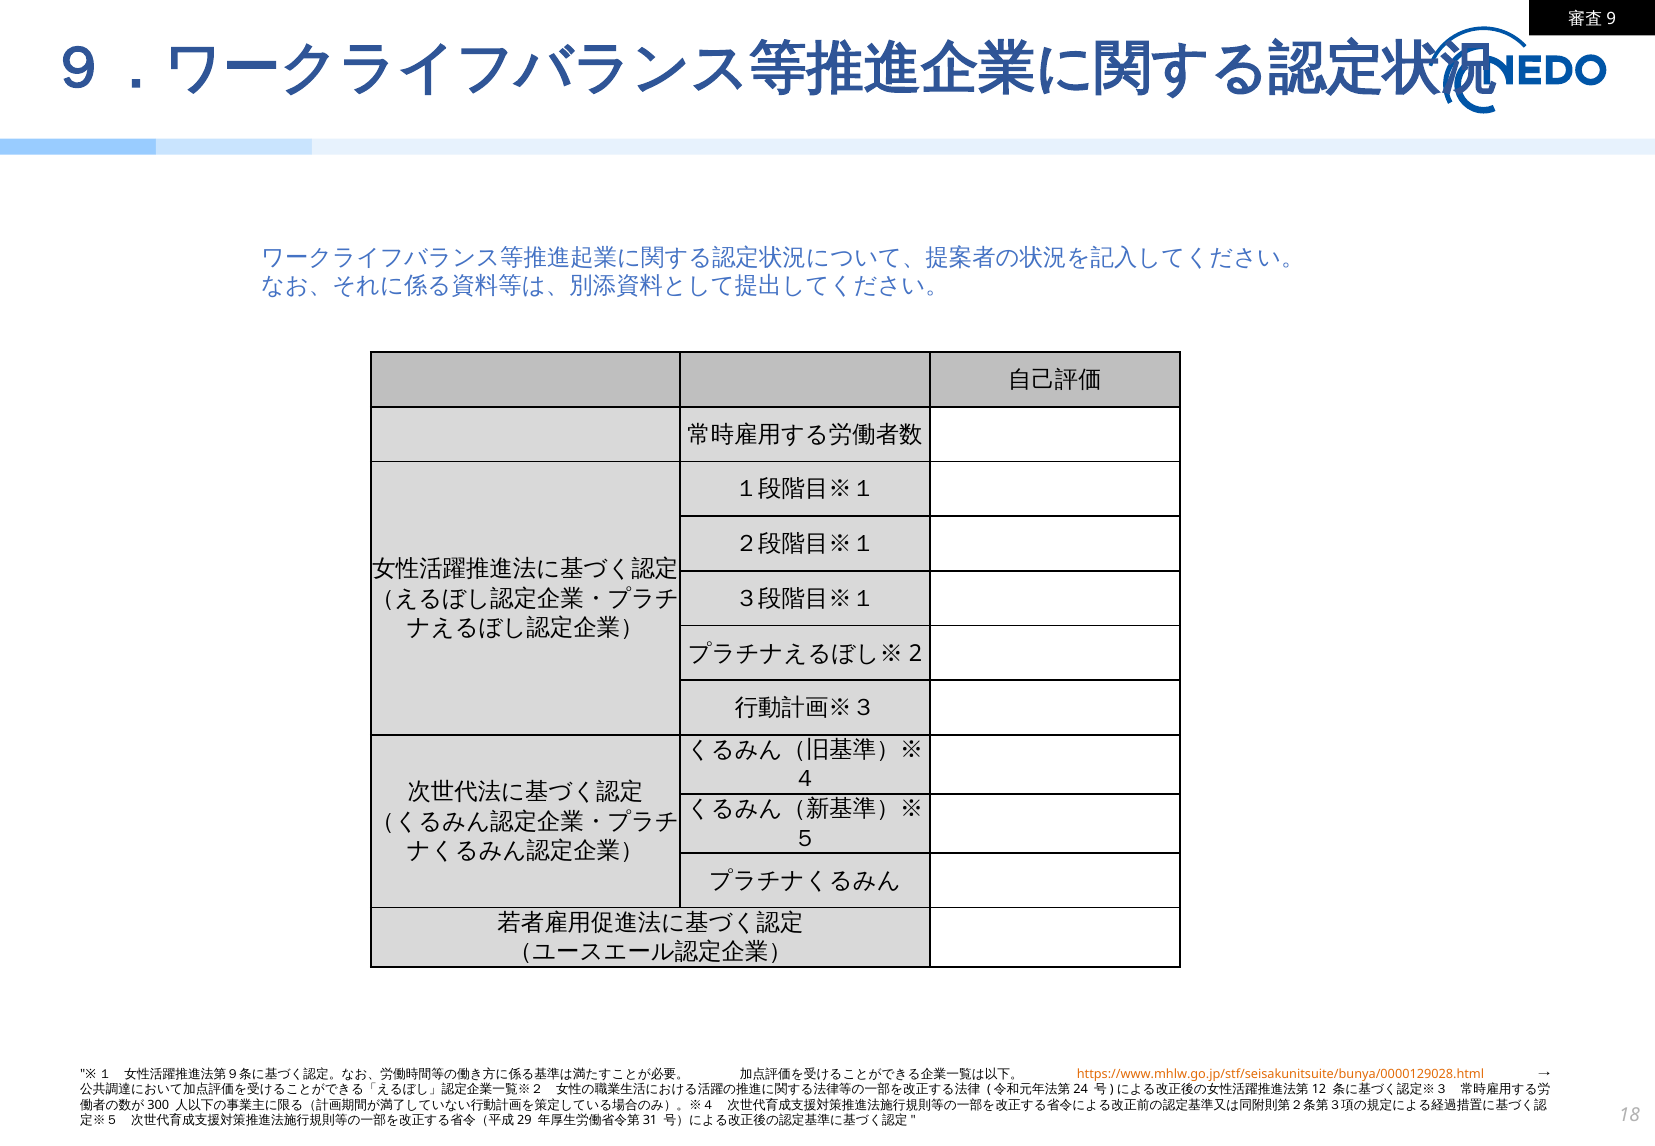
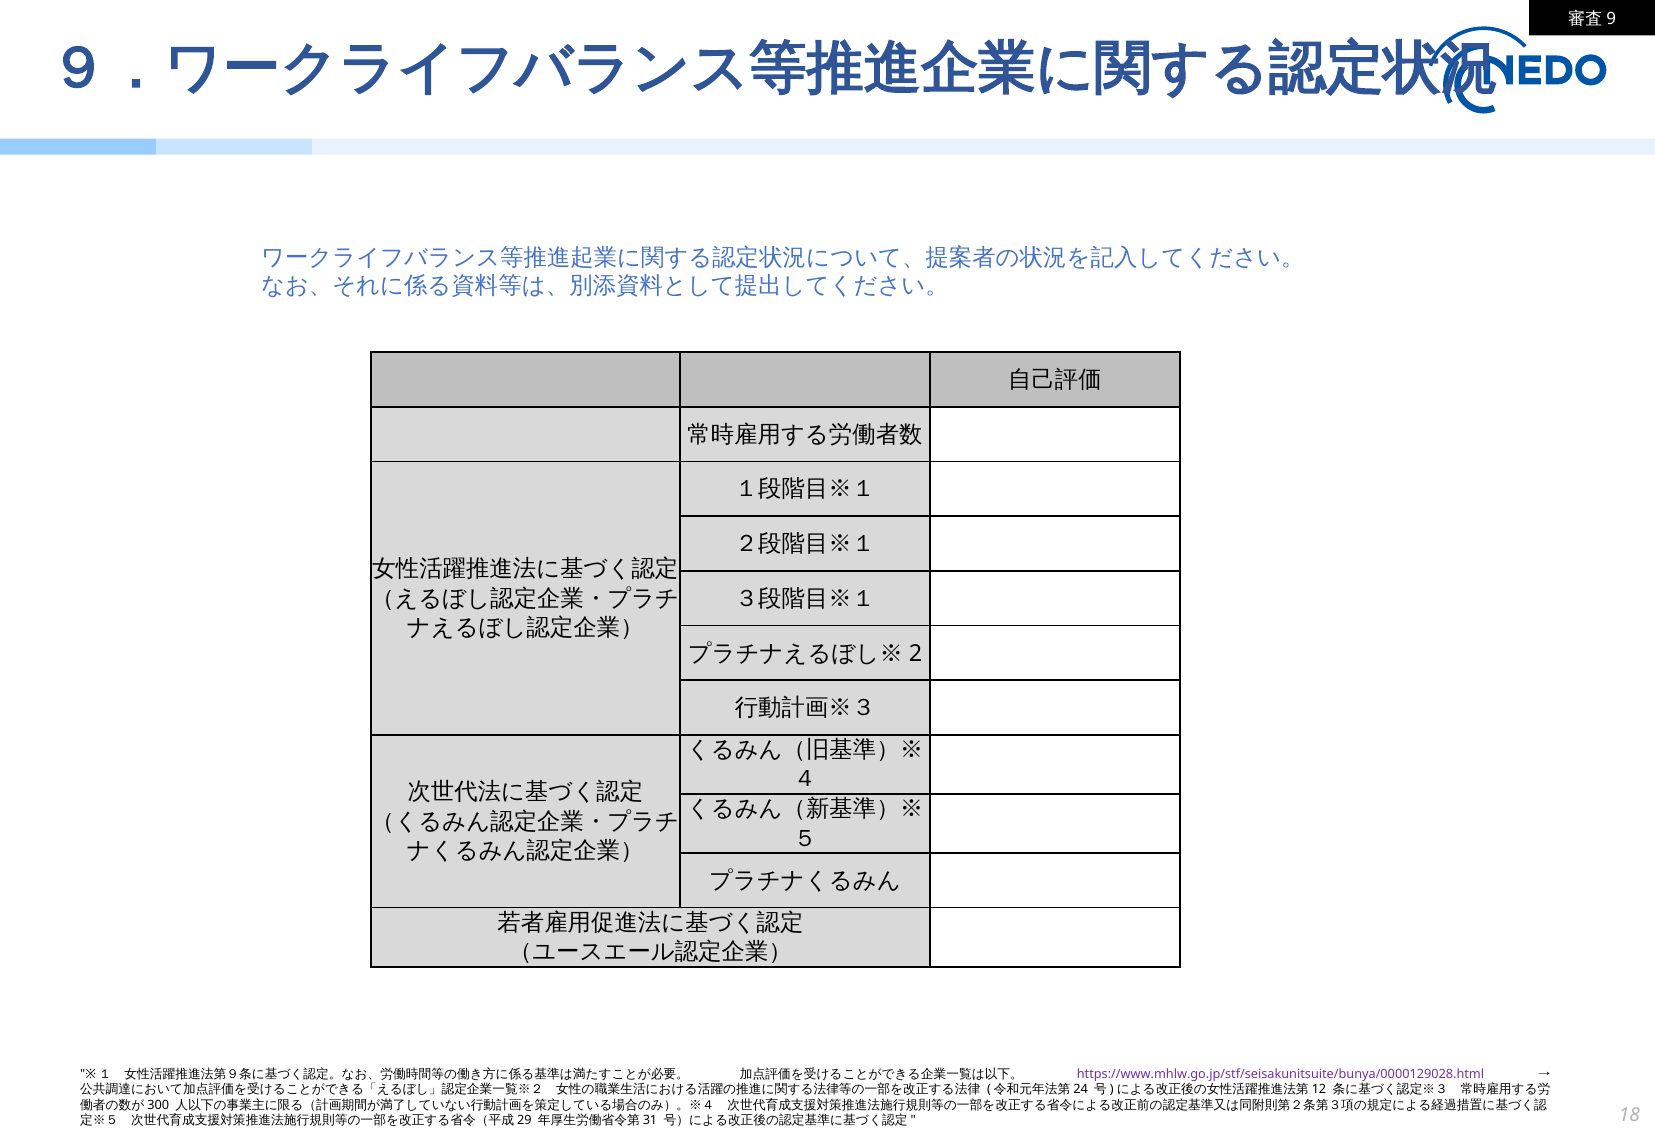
https://www.mhlw.go.jp/stf/seisakunitsuite/bunya/0000129028.html colour: orange -> purple
